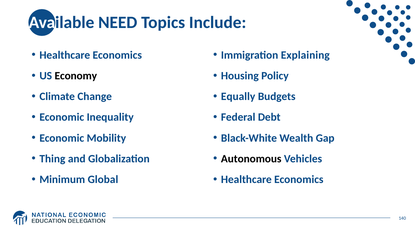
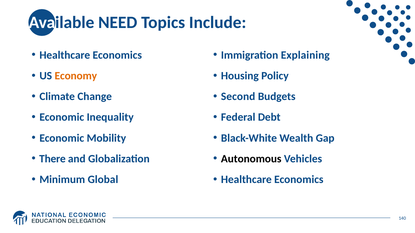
Economy colour: black -> orange
Equally: Equally -> Second
Thing: Thing -> There
